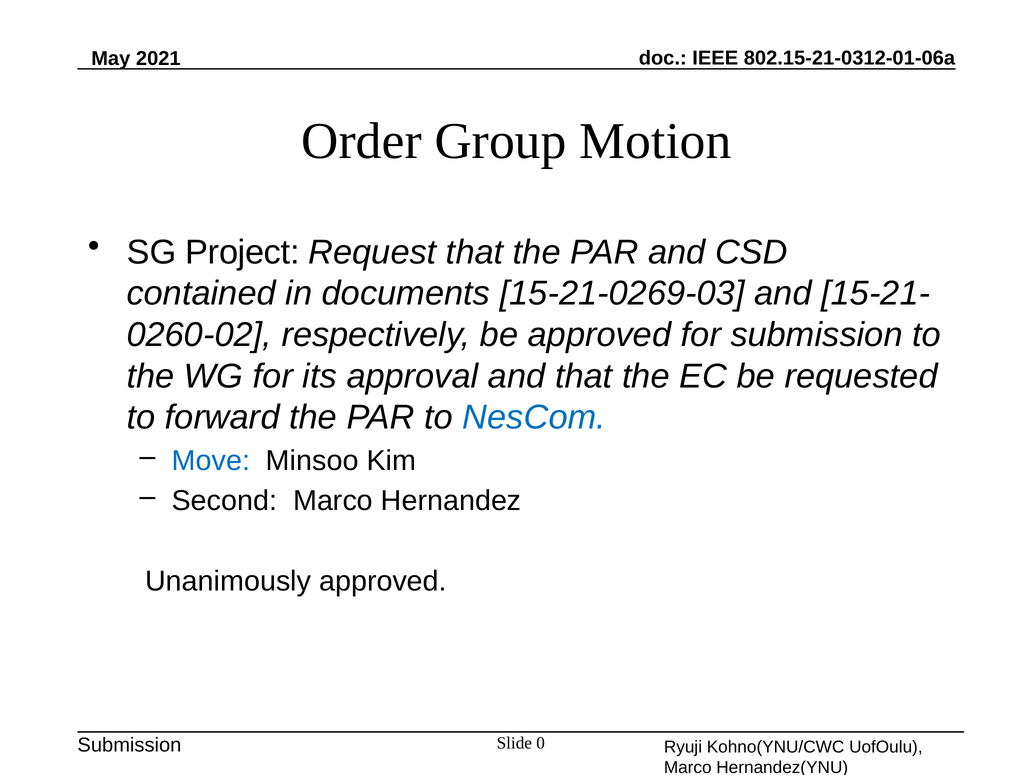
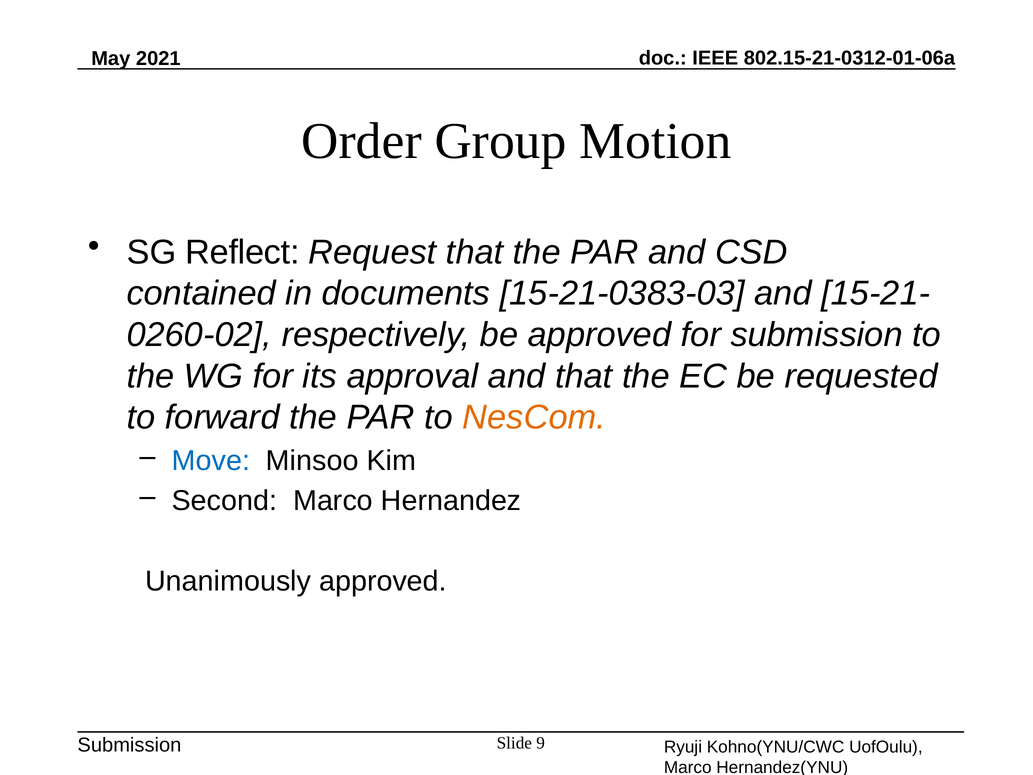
Project: Project -> Reflect
15-21-0269-03: 15-21-0269-03 -> 15-21-0383-03
NesCom colour: blue -> orange
0: 0 -> 9
